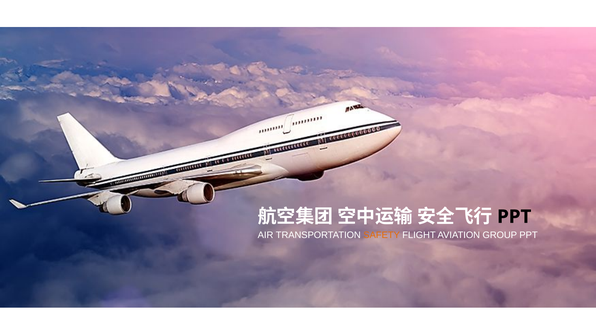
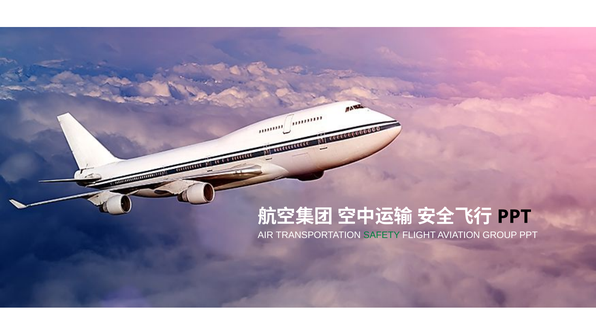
SAFETY colour: orange -> green
